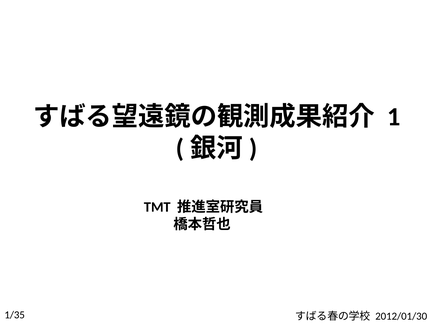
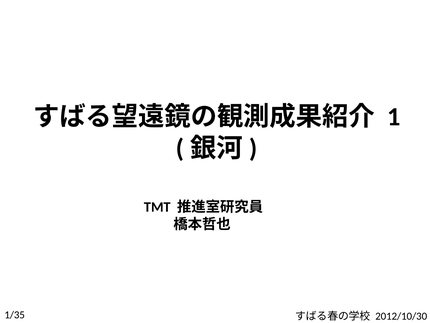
2012/01/30: 2012/01/30 -> 2012/10/30
